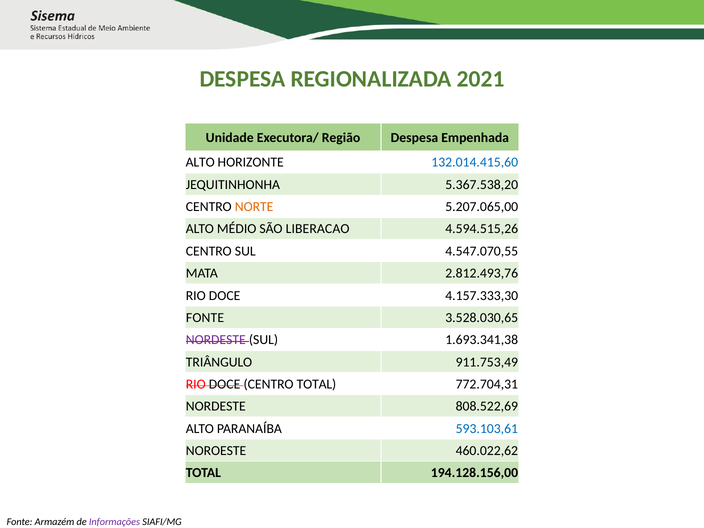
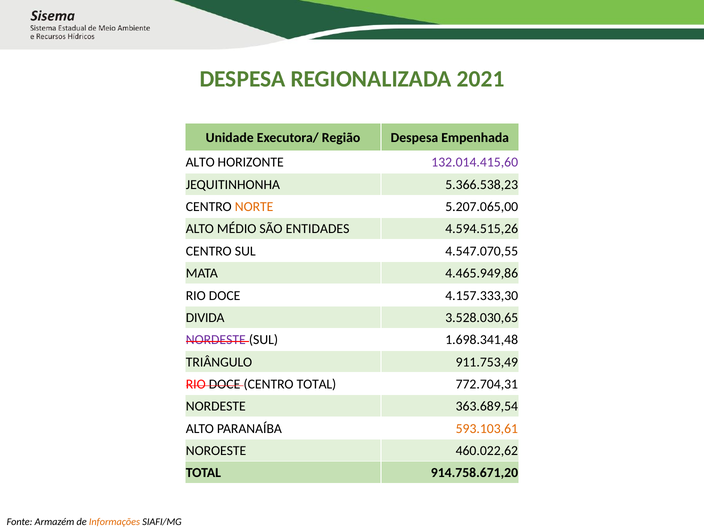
132.014.415,60 colour: blue -> purple
5.367.538,20: 5.367.538,20 -> 5.366.538,23
LIBERACAO: LIBERACAO -> ENTIDADES
2.812.493,76: 2.812.493,76 -> 4.465.949,86
FONTE at (205, 318): FONTE -> DIVIDA
1.693.341,38: 1.693.341,38 -> 1.698.341,48
808.522,69: 808.522,69 -> 363.689,54
593.103,61 colour: blue -> orange
194.128.156,00: 194.128.156,00 -> 914.758.671,20
Informações colour: purple -> orange
